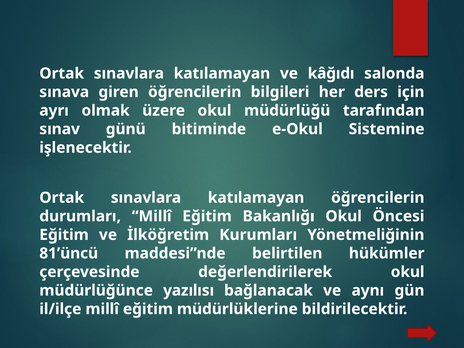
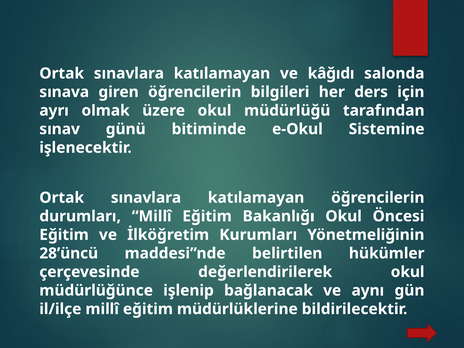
81’üncü: 81’üncü -> 28’üncü
yazılısı: yazılısı -> işlenip
